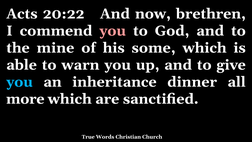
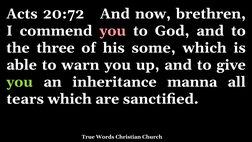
20:22: 20:22 -> 20:72
mine: mine -> three
you at (20, 82) colour: light blue -> light green
dinner: dinner -> manna
more: more -> tears
